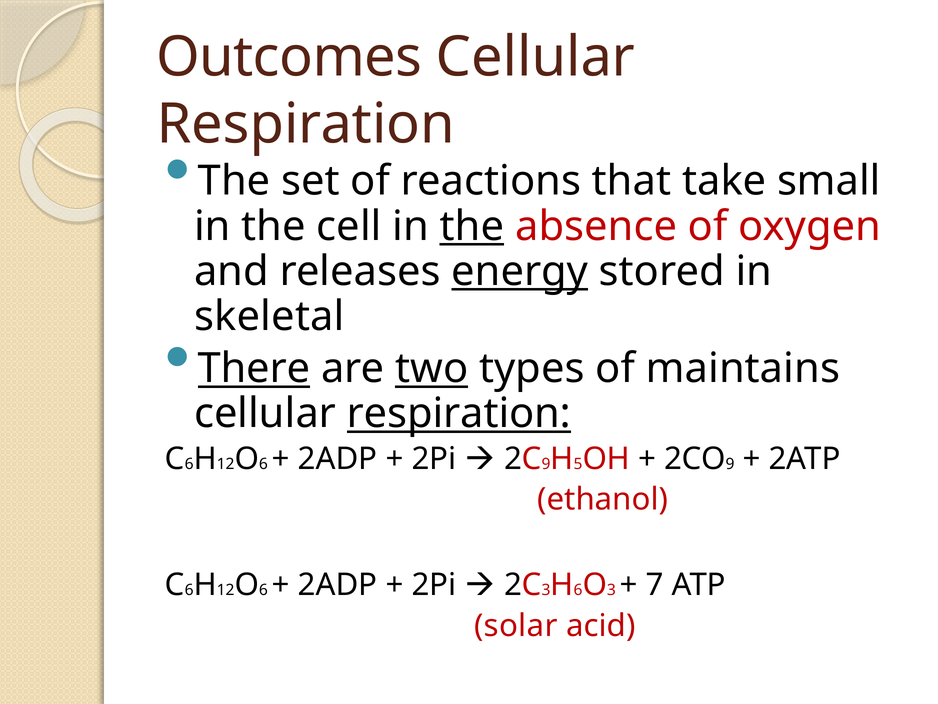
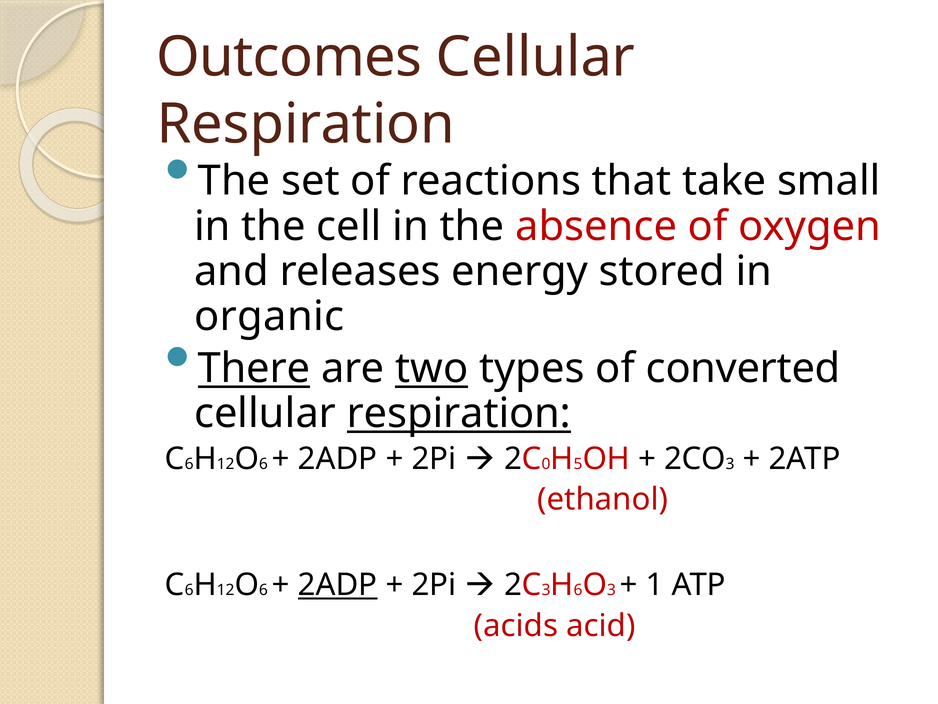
the at (472, 226) underline: present -> none
energy underline: present -> none
skeletal: skeletal -> organic
maintains: maintains -> converted
9 at (546, 464): 9 -> 0
9 at (730, 464): 9 -> 3
2ADP at (338, 585) underline: none -> present
7: 7 -> 1
solar: solar -> acids
